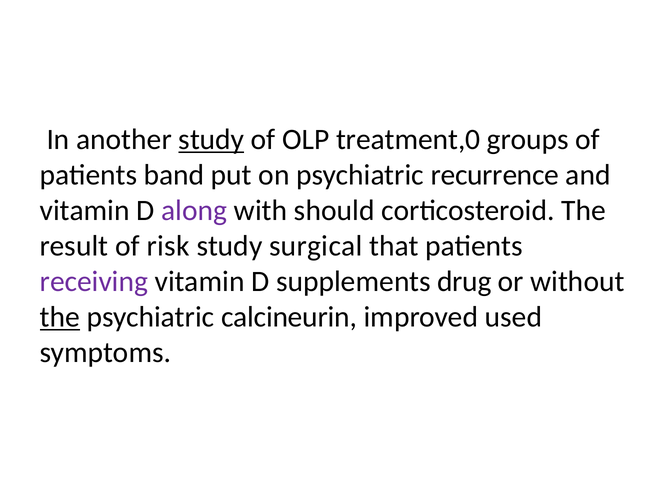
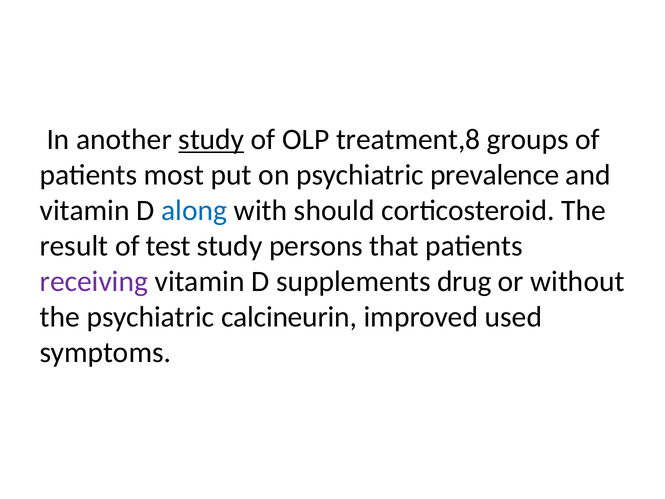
treatment,0: treatment,0 -> treatment,8
band: band -> most
recurrence: recurrence -> prevalence
along colour: purple -> blue
risk: risk -> test
surgical: surgical -> persons
the at (60, 317) underline: present -> none
